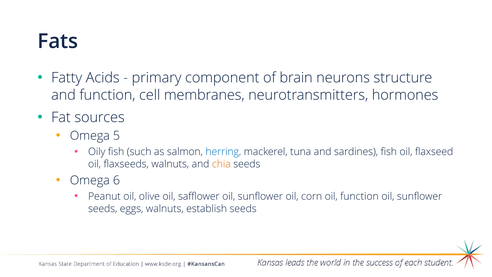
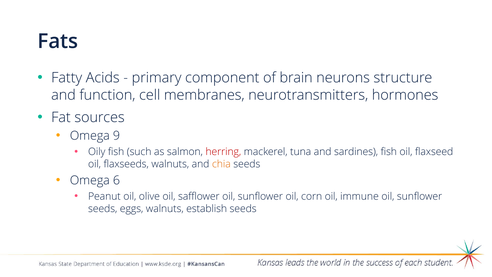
5: 5 -> 9
herring colour: blue -> red
oil function: function -> immune
